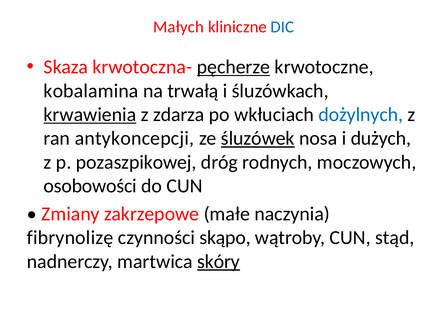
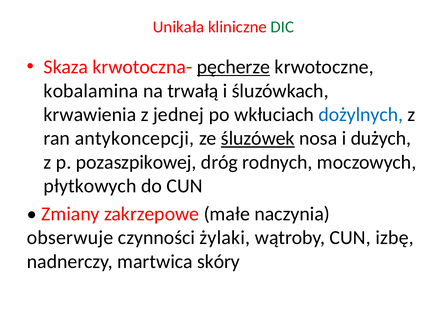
Małych: Małych -> Unikała
DIC colour: blue -> green
krwawienia underline: present -> none
zdarza: zdarza -> jednej
osobowości: osobowości -> płytkowych
fibrynolizę: fibrynolizę -> obserwuje
skąpo: skąpo -> żylaki
stąd: stąd -> izbę
skóry underline: present -> none
